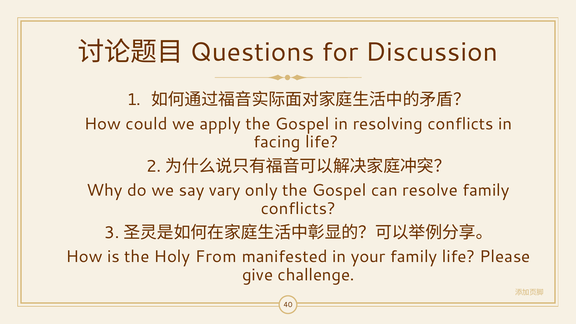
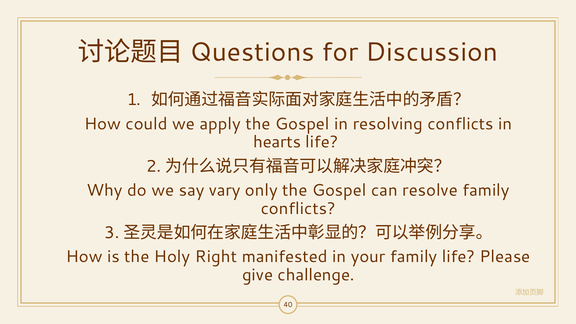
facing: facing -> hearts
From: From -> Right
